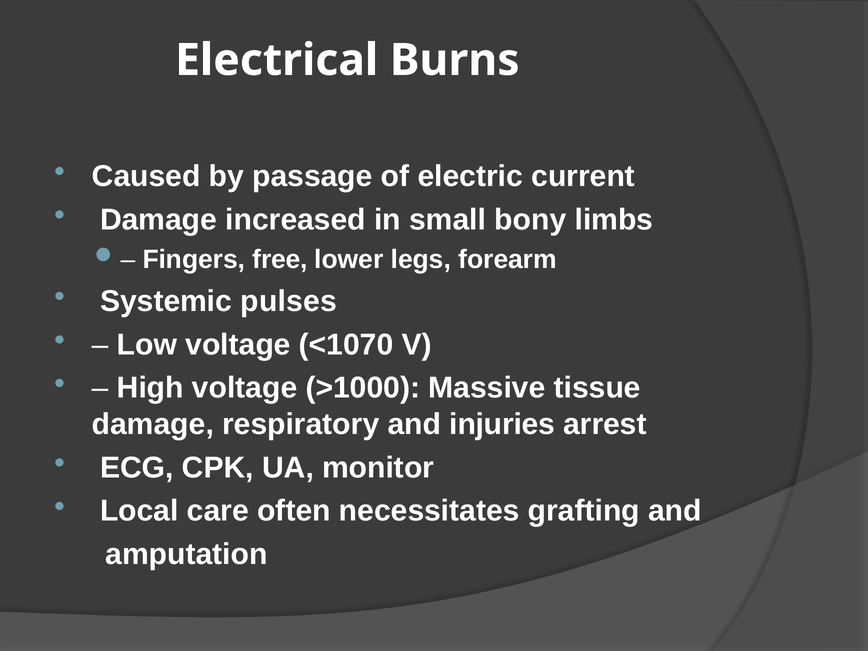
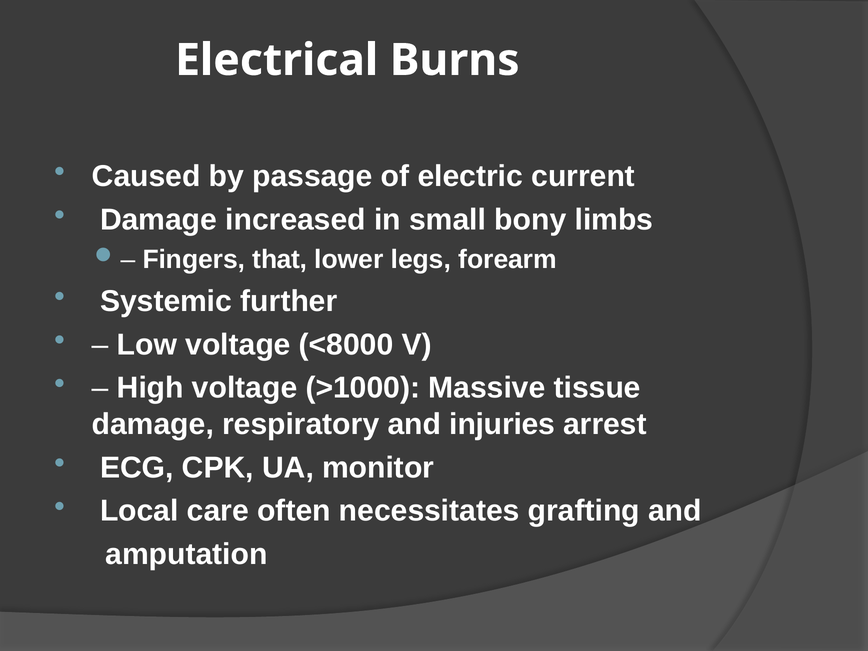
free: free -> that
pulses: pulses -> further
<1070: <1070 -> <8000
